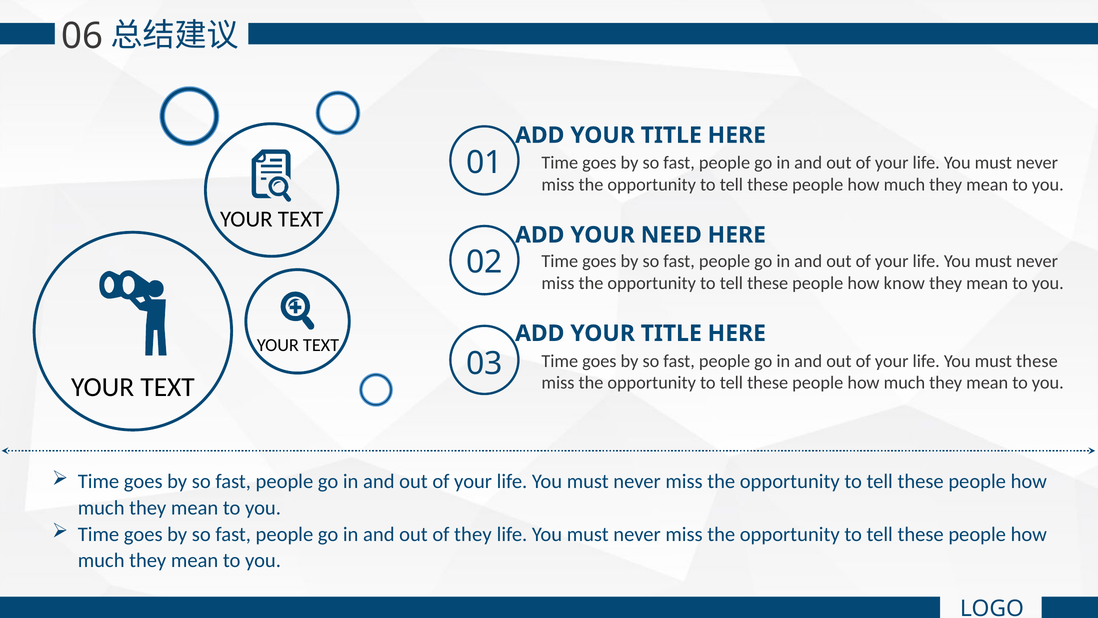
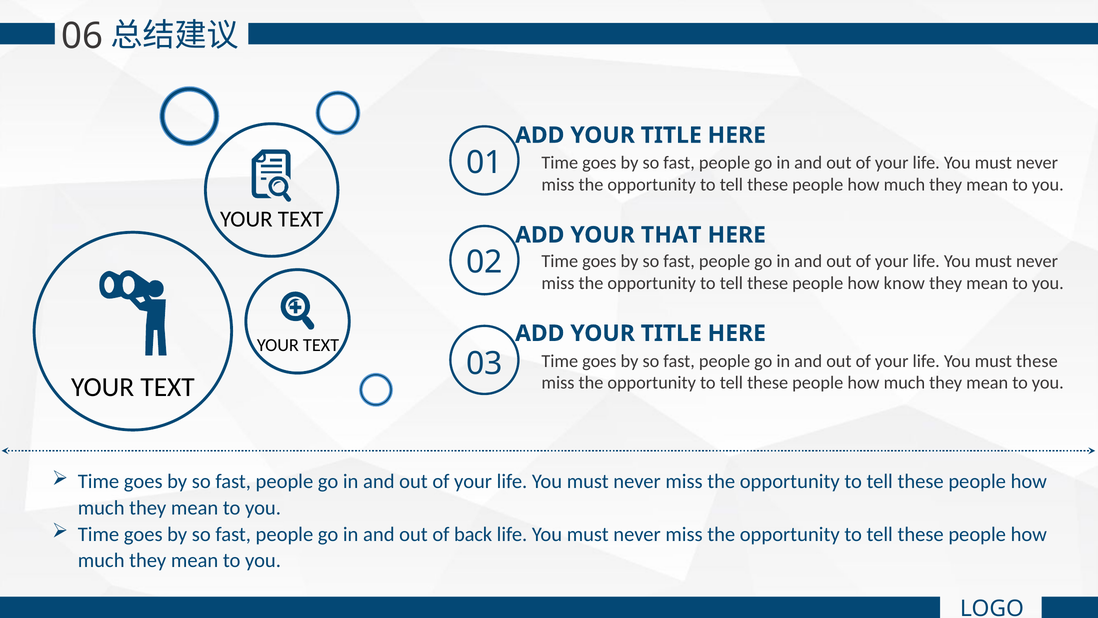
NEED: NEED -> THAT
of they: they -> back
